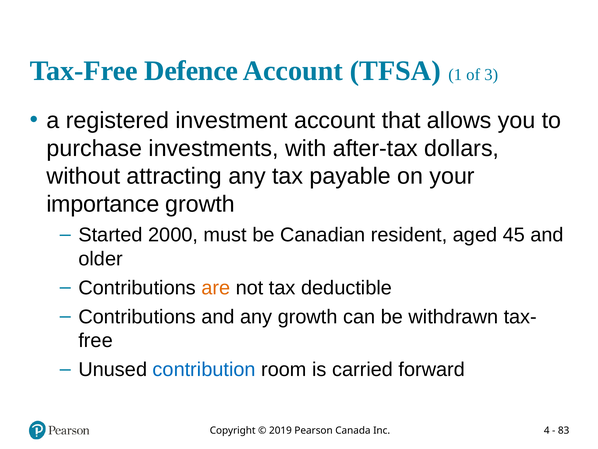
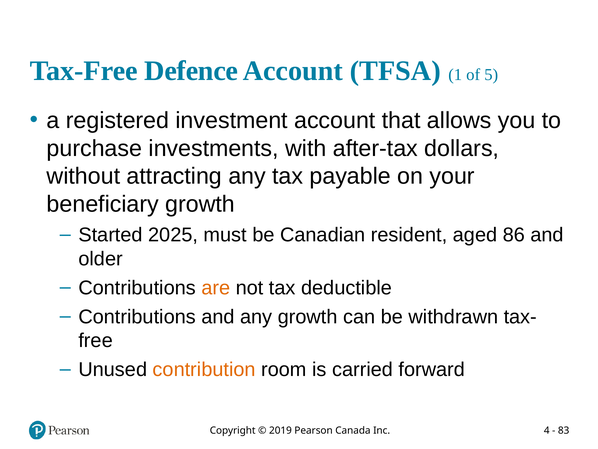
3: 3 -> 5
importance: importance -> beneficiary
2000: 2000 -> 2025
45: 45 -> 86
contribution colour: blue -> orange
